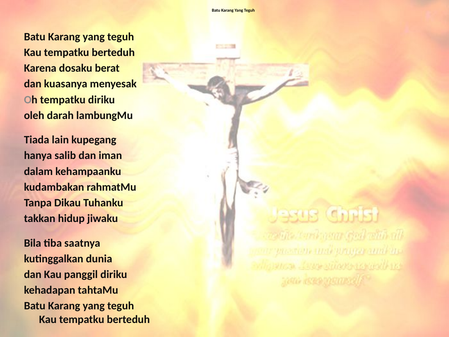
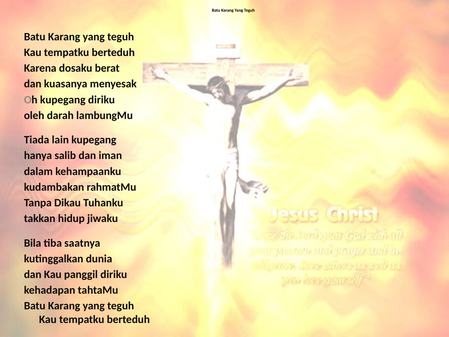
Oh tempatku: tempatku -> kupegang
